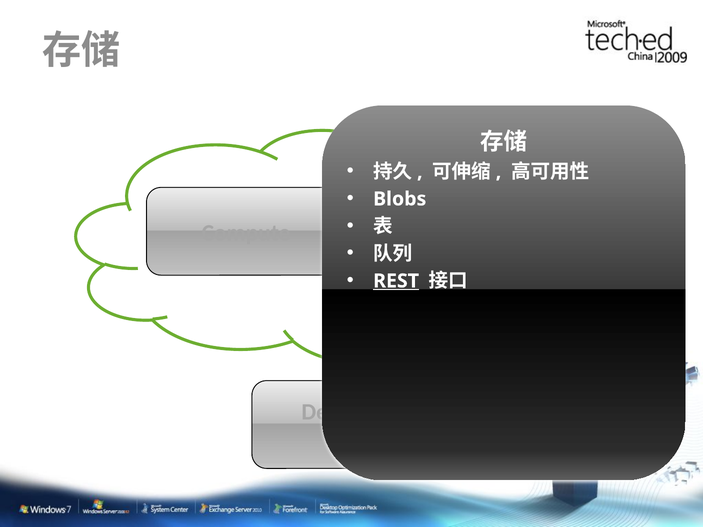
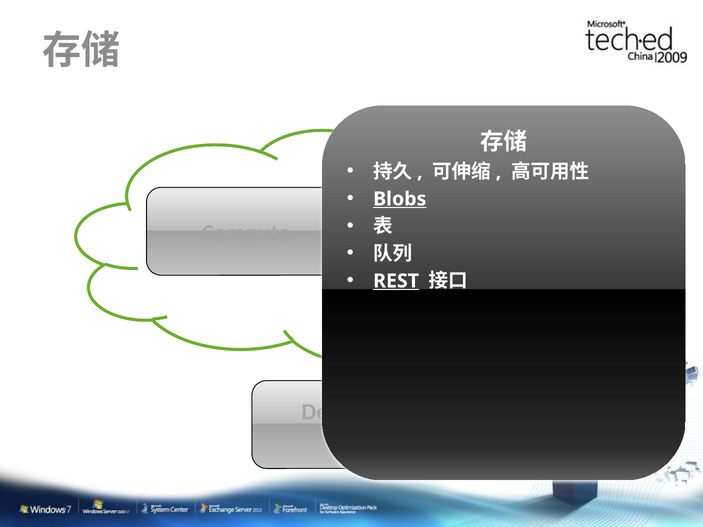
Blobs underline: none -> present
